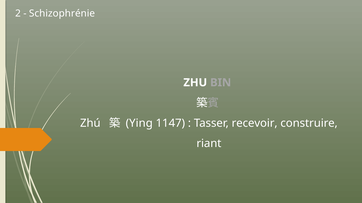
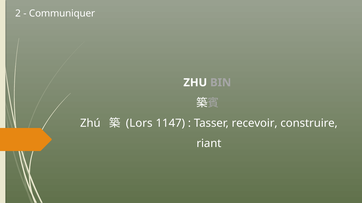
Schizophrénie: Schizophrénie -> Communiquer
Ying: Ying -> Lors
